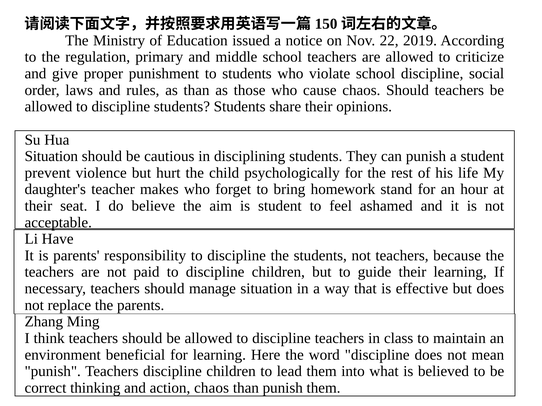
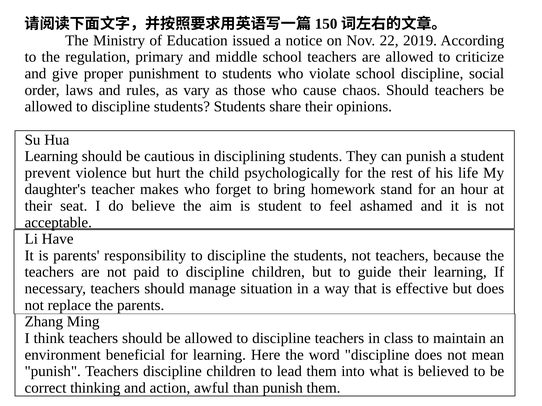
as than: than -> vary
Situation at (51, 156): Situation -> Learning
action chaos: chaos -> awful
